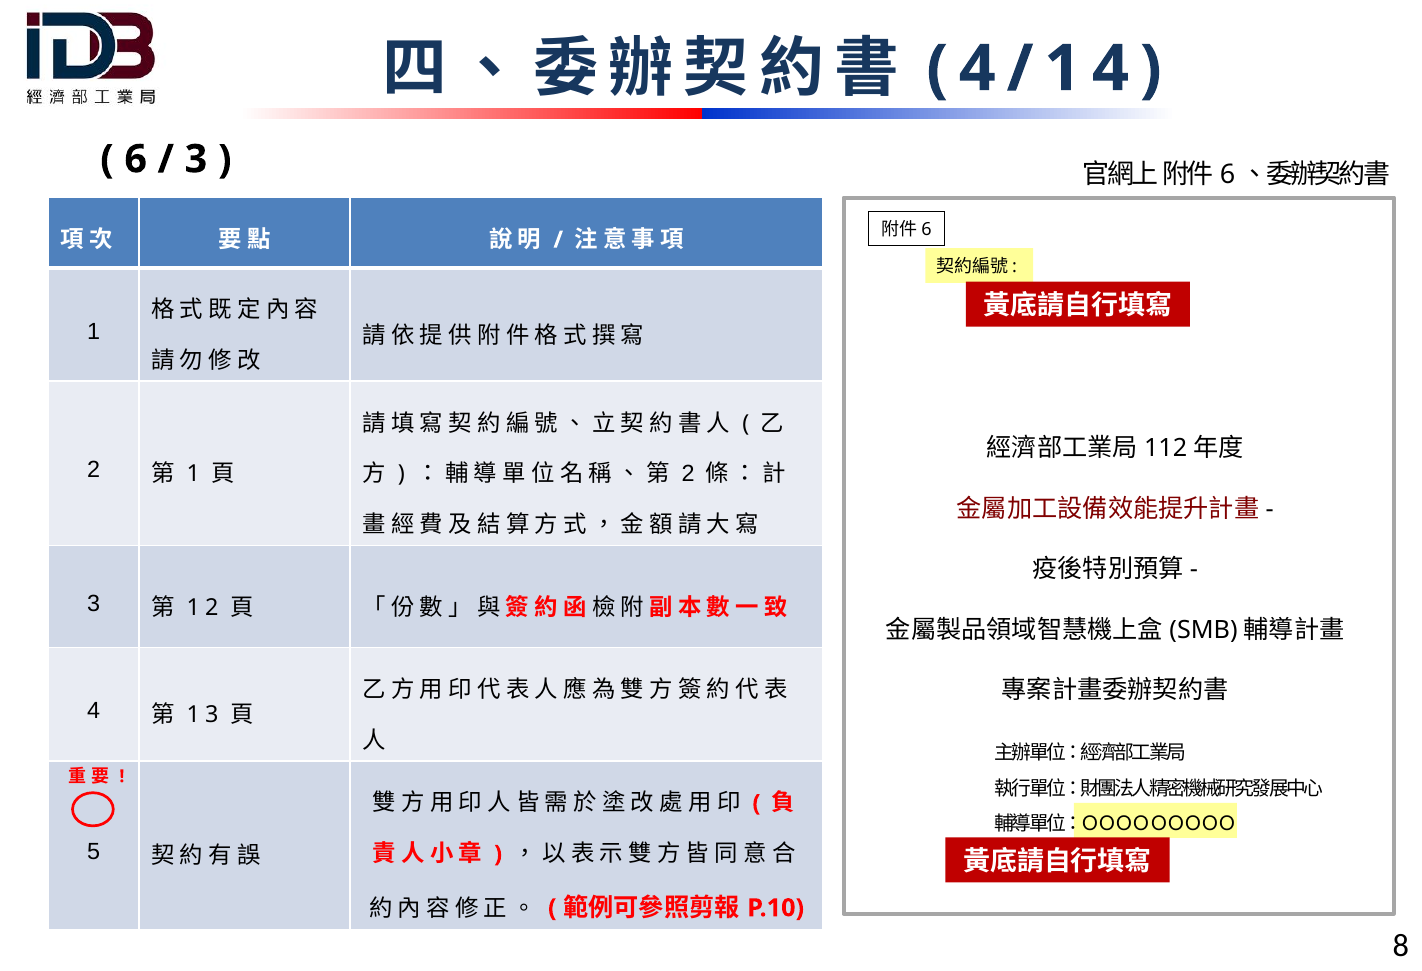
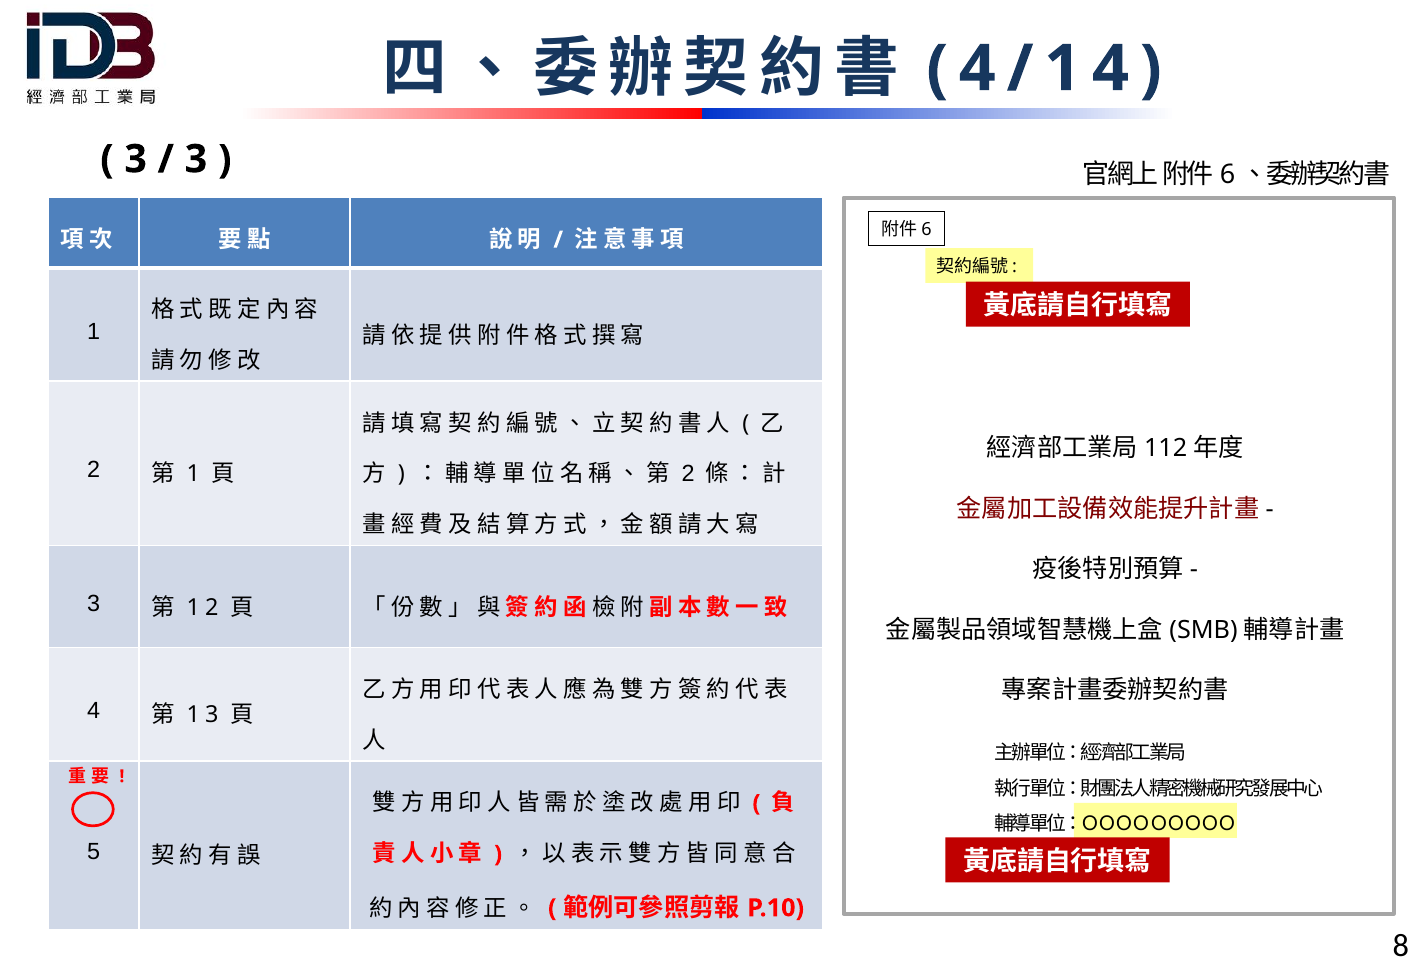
6 at (136, 159): 6 -> 3
